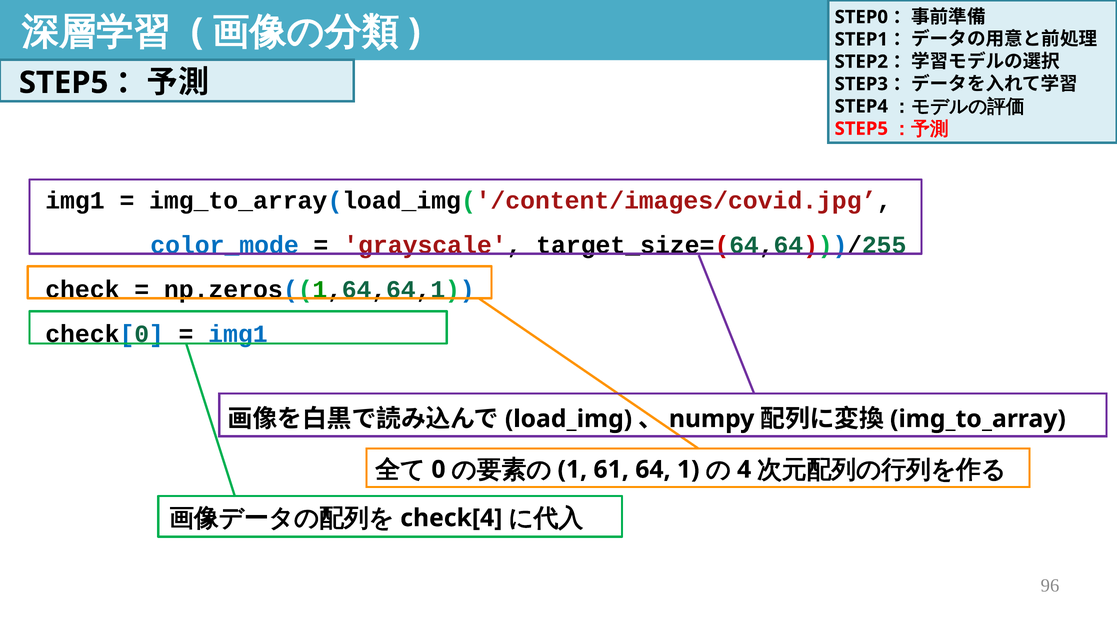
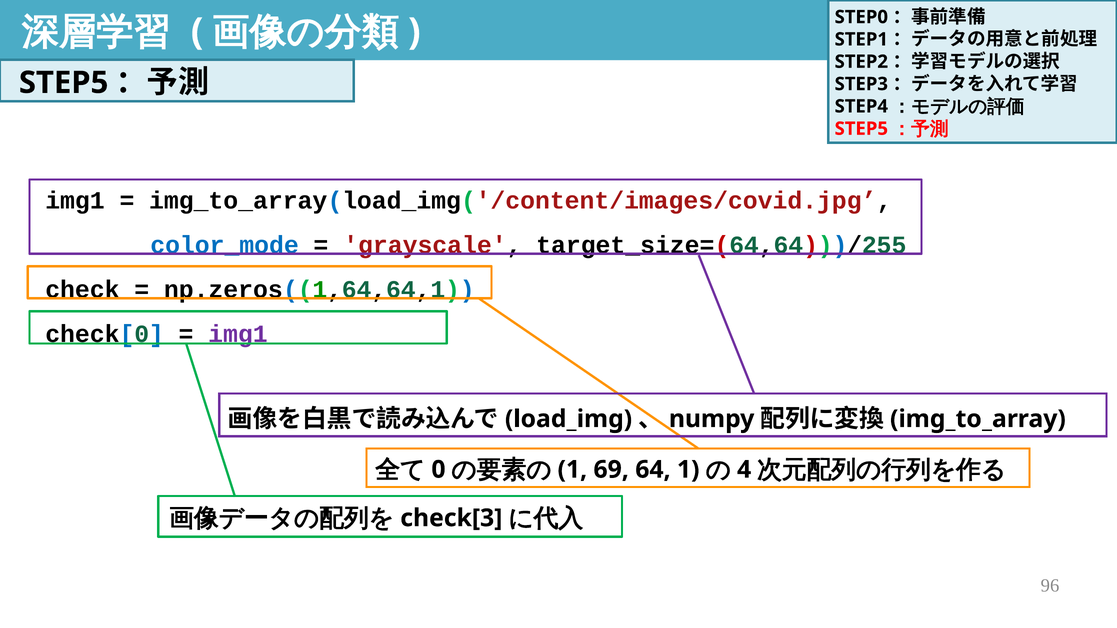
img1 at (238, 334) colour: blue -> purple
61: 61 -> 69
check[4: check[4 -> check[3
